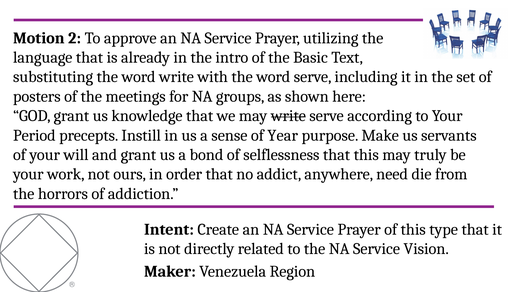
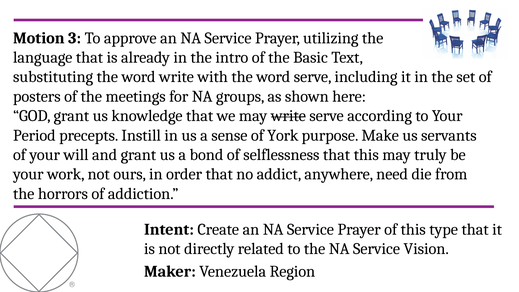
2: 2 -> 3
Year: Year -> York
